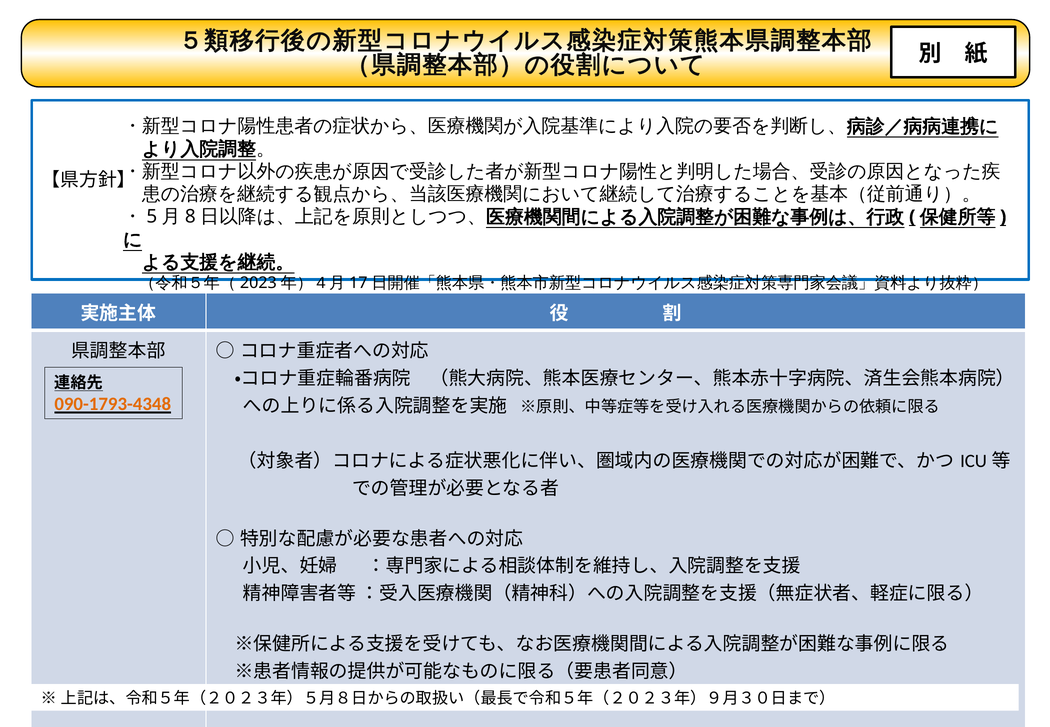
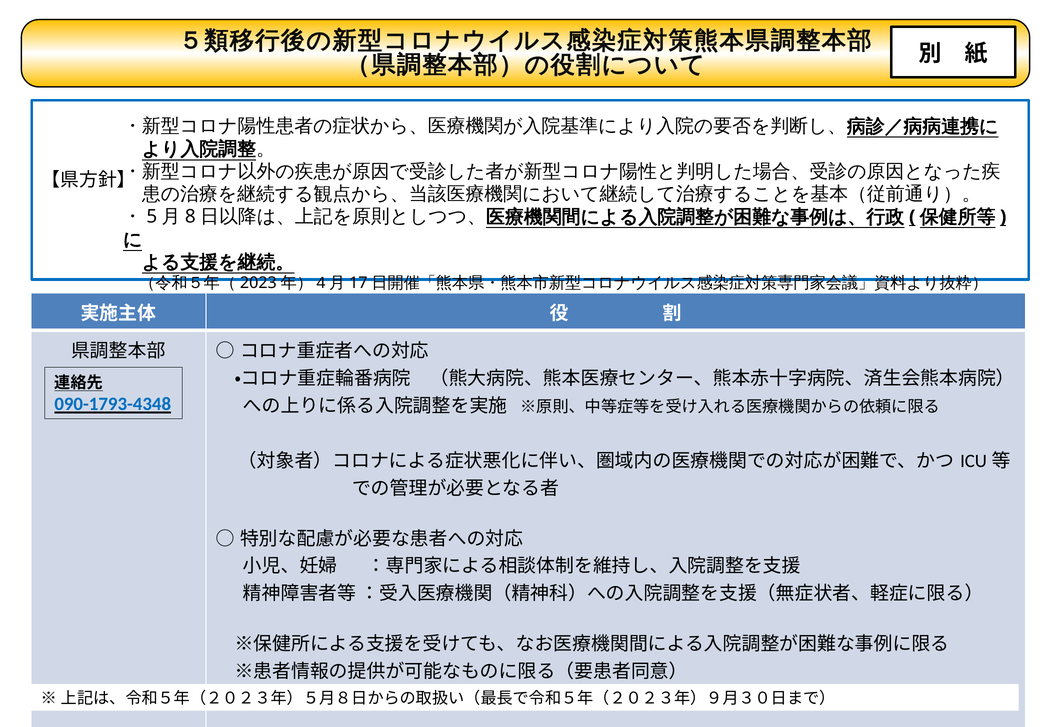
090-1793-4348 colour: orange -> blue
